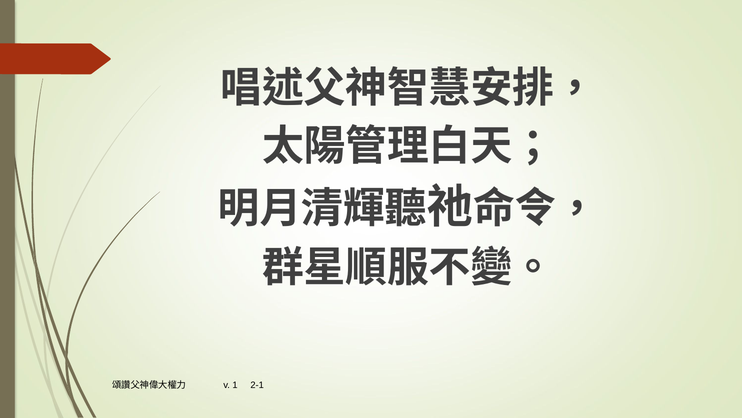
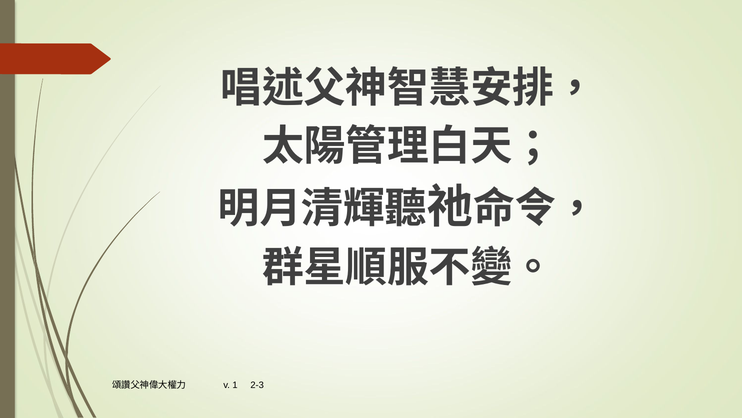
2-1: 2-1 -> 2-3
